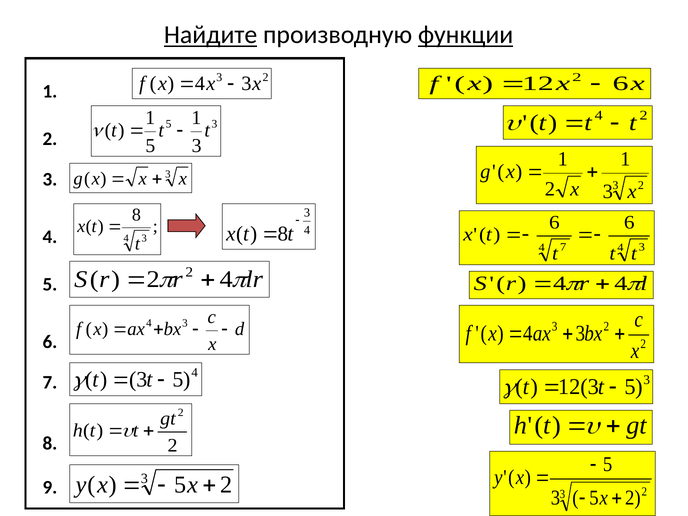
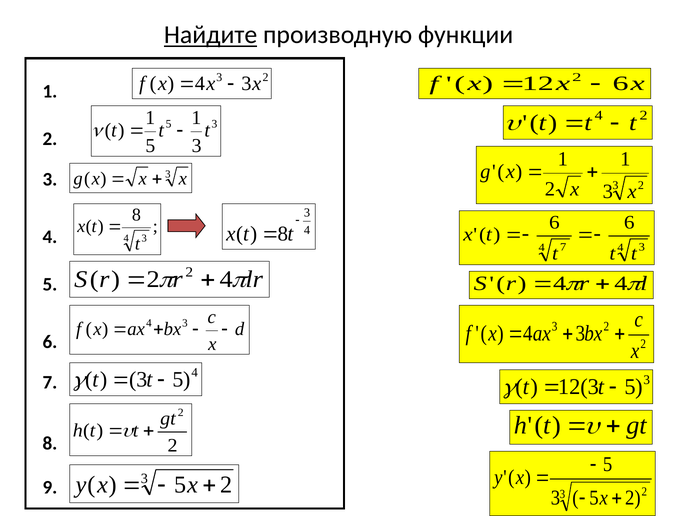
функции underline: present -> none
